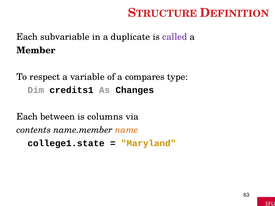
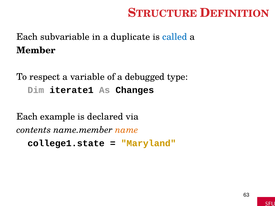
called colour: purple -> blue
compares: compares -> debugged
credits1: credits1 -> iterate1
between: between -> example
columns: columns -> declared
